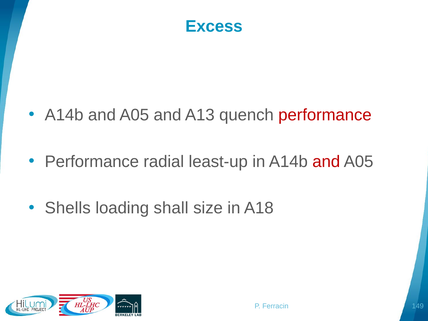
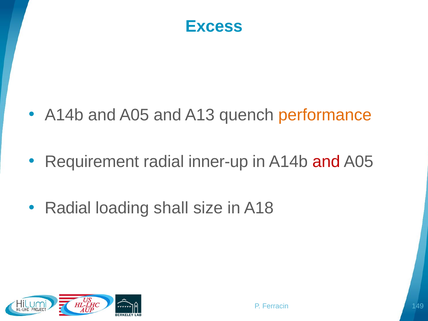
performance at (325, 115) colour: red -> orange
Performance at (92, 162): Performance -> Requirement
least-up: least-up -> inner-up
Shells at (68, 208): Shells -> Radial
